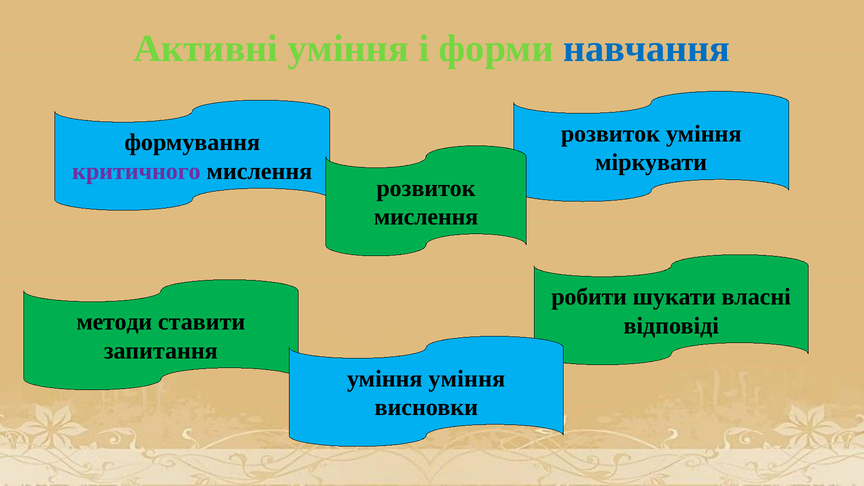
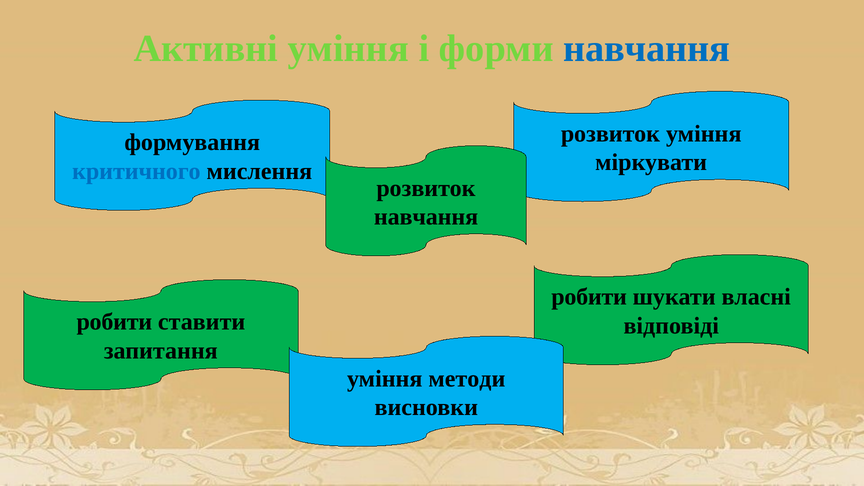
критичного colour: purple -> blue
мислення at (426, 217): мислення -> навчання
методи at (114, 322): методи -> робити
уміння уміння: уміння -> методи
